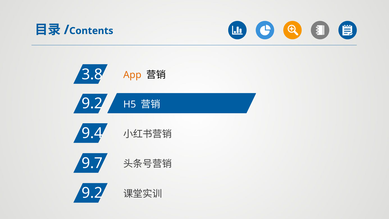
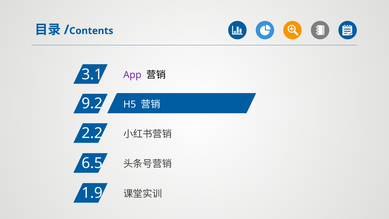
3.8: 3.8 -> 3.1
App colour: orange -> purple
9.4: 9.4 -> 2.2
9.7: 9.7 -> 6.5
9.2 at (92, 193): 9.2 -> 1.9
